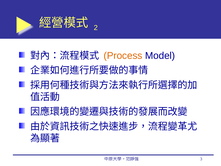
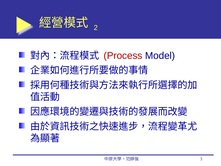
Process colour: orange -> red
